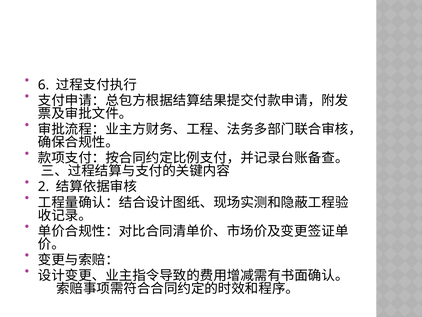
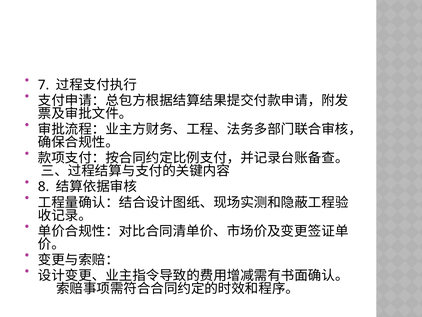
6: 6 -> 7
2: 2 -> 8
